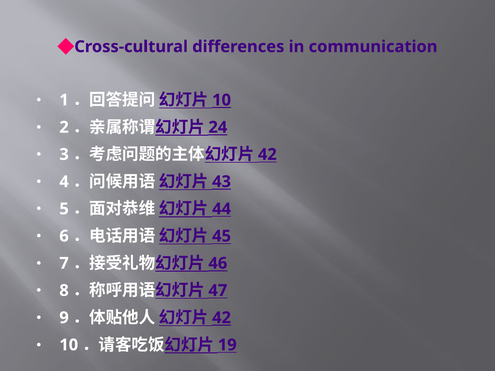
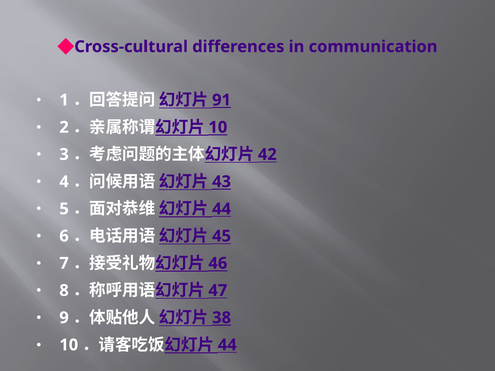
10 at (222, 100): 10 -> 91
24 at (218, 127): 24 -> 10
42 at (222, 318): 42 -> 38
19 at (227, 345): 19 -> 44
